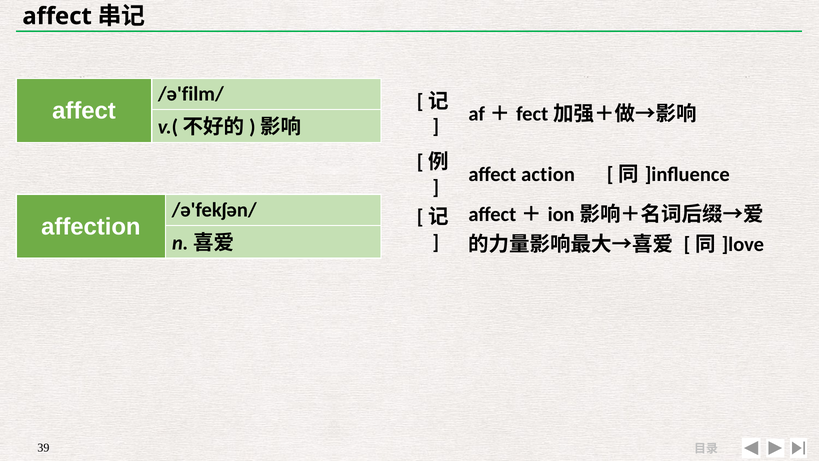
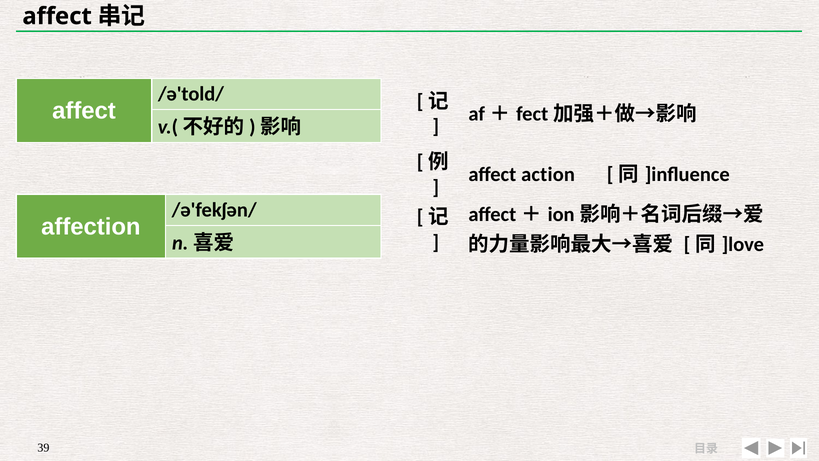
/ə'film/: /ə'film/ -> /ə'told/
